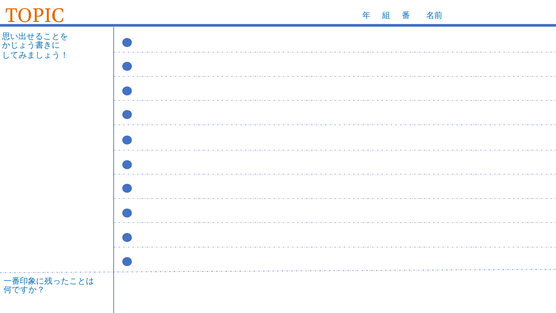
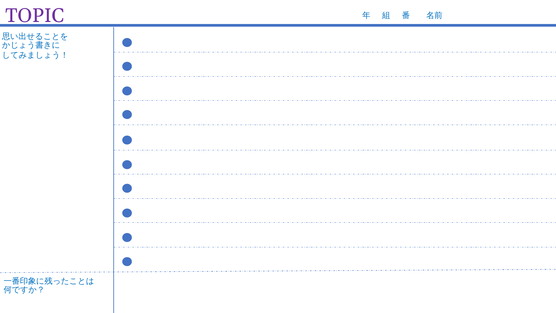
TOPIC colour: orange -> purple
